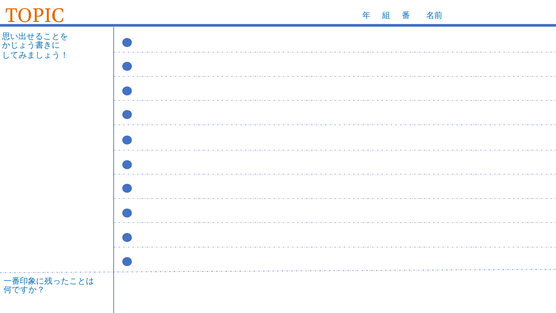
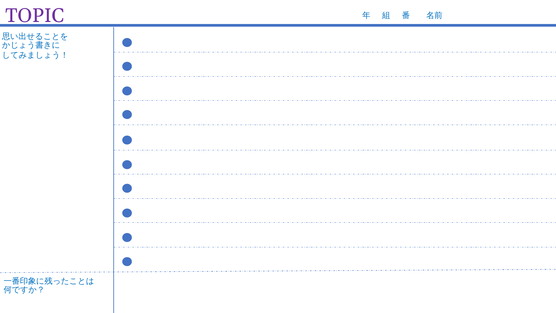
TOPIC colour: orange -> purple
